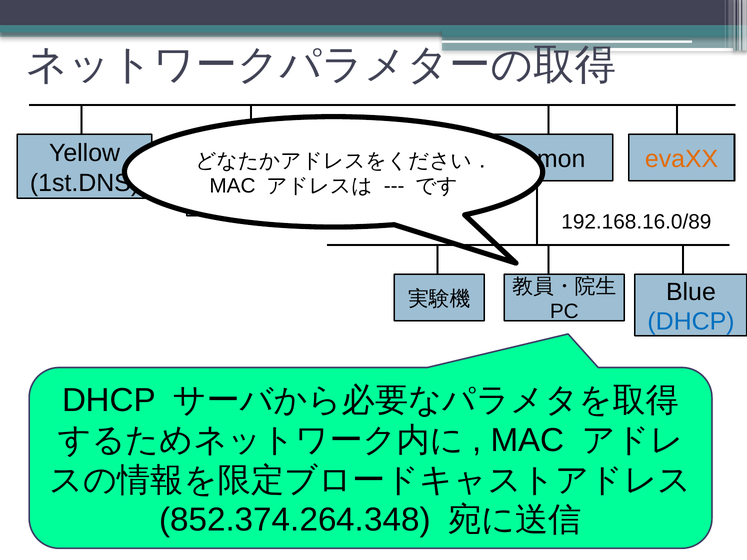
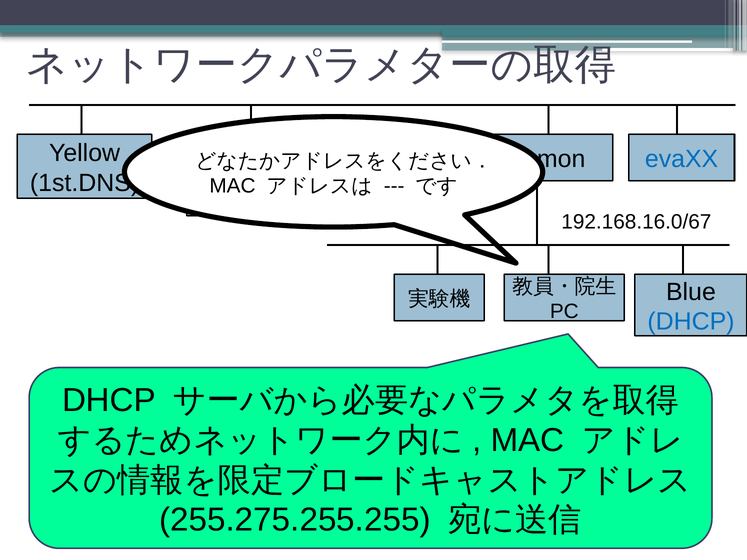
evaXX colour: orange -> blue
192.168.16.0/89: 192.168.16.0/89 -> 192.168.16.0/67
852.374.264.348: 852.374.264.348 -> 255.275.255.255
